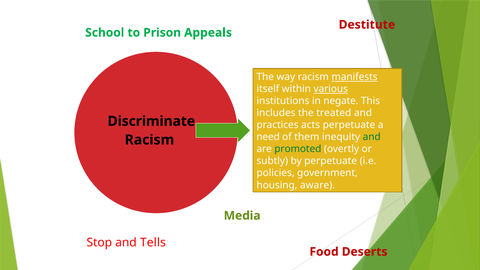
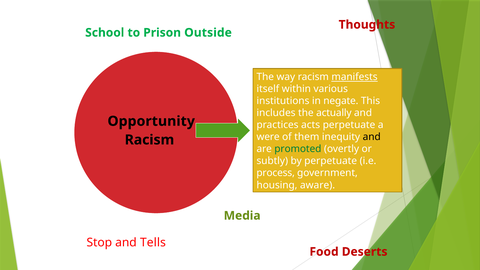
Destitute: Destitute -> Thoughts
Appeals: Appeals -> Outside
various underline: present -> none
treated: treated -> actually
Discriminate: Discriminate -> Opportunity
need: need -> were
and at (372, 137) colour: green -> black
policies: policies -> process
